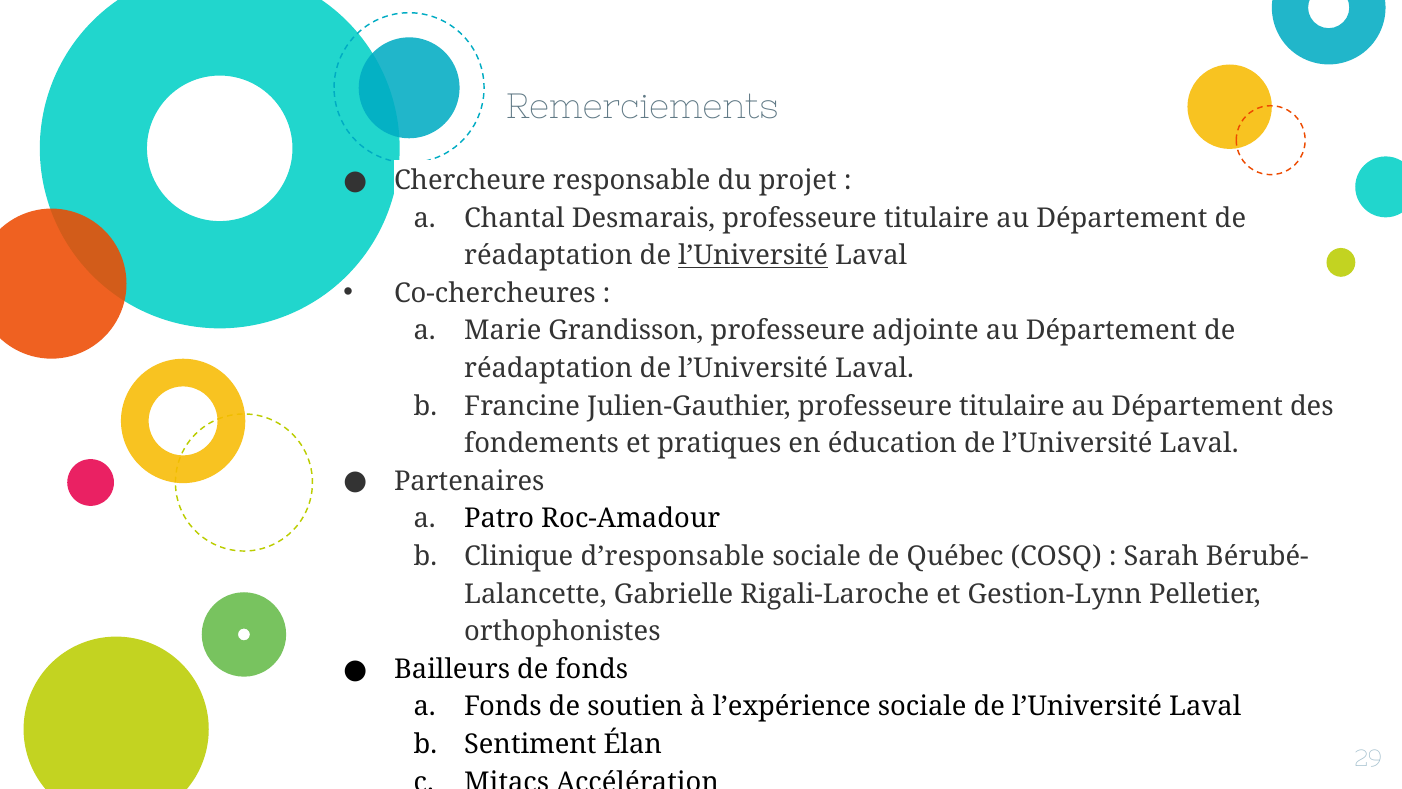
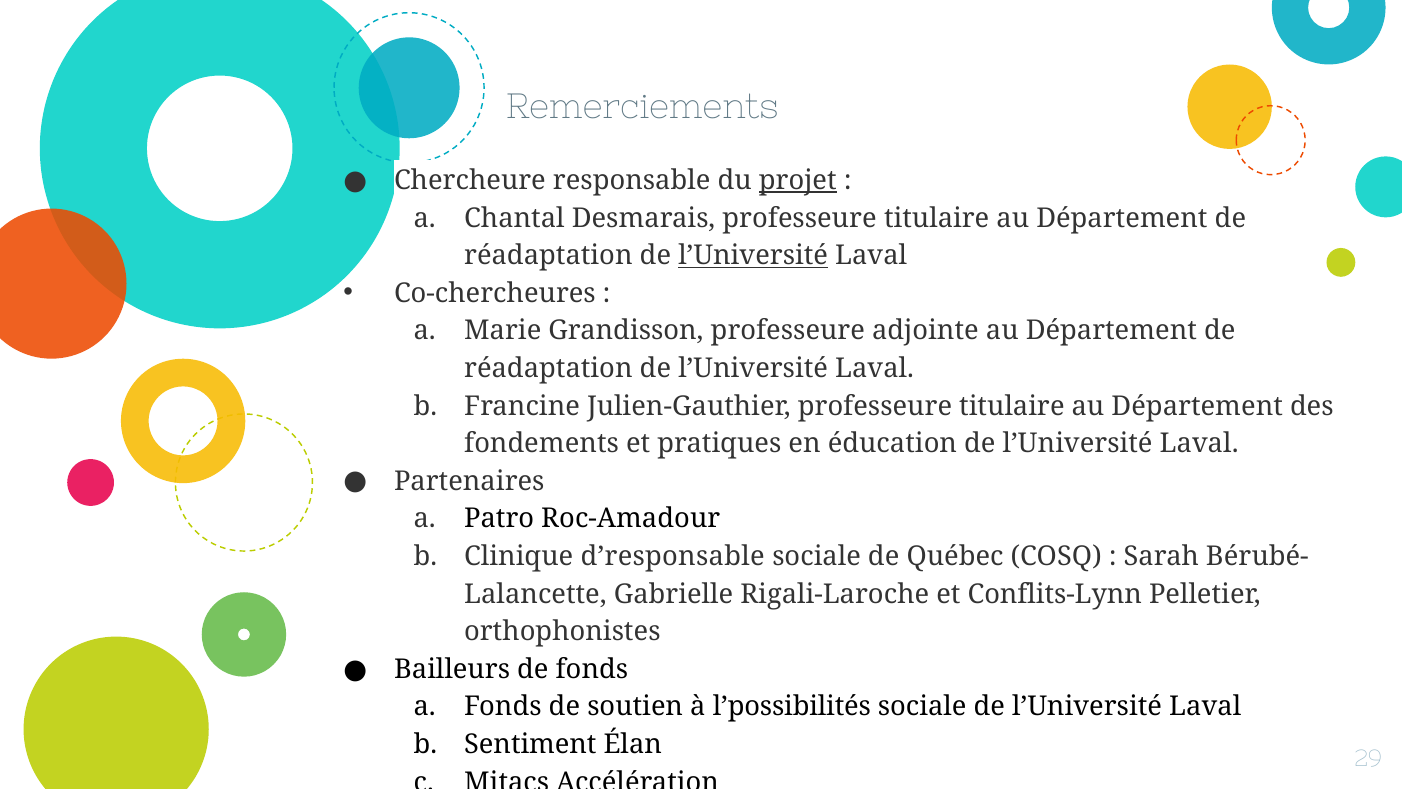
projet underline: none -> present
Gestion-Lynn: Gestion-Lynn -> Conflits-Lynn
l’expérience: l’expérience -> l’possibilités
